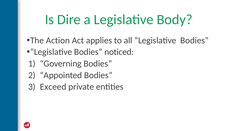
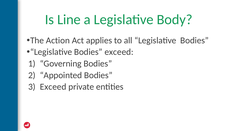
Dire: Dire -> Line
Bodies noticed: noticed -> exceed
